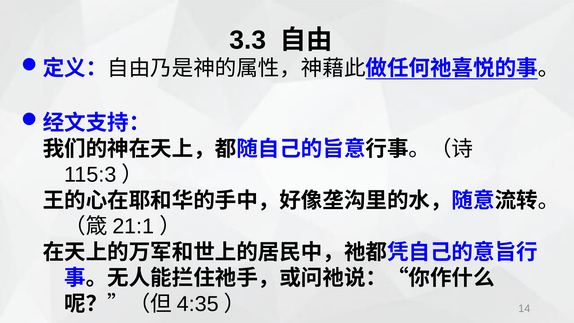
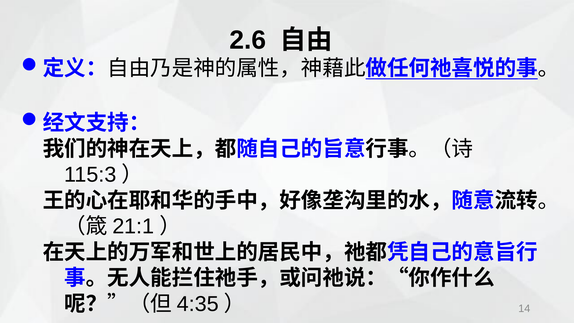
3.3: 3.3 -> 2.6
